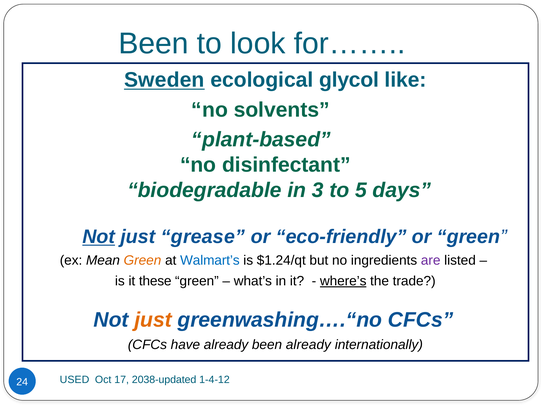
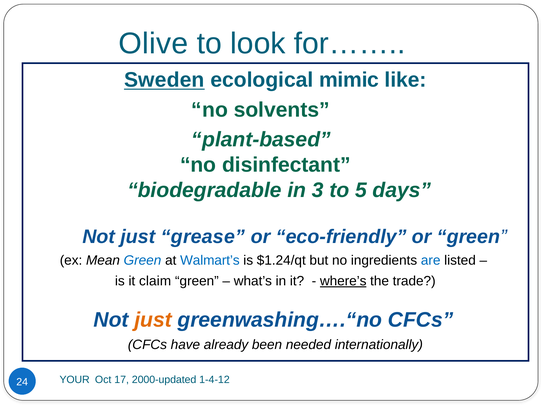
Been at (153, 44): Been -> Olive
glycol: glycol -> mimic
Not at (99, 237) underline: present -> none
Green at (142, 261) colour: orange -> blue
are colour: purple -> blue
these: these -> claim
been already: already -> needed
USED: USED -> YOUR
2038-updated: 2038-updated -> 2000-updated
